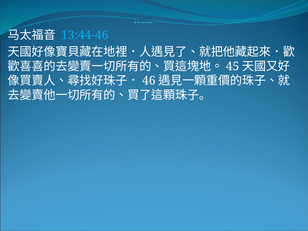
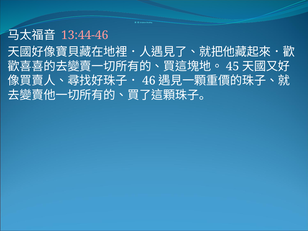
13:44-46 colour: light blue -> pink
